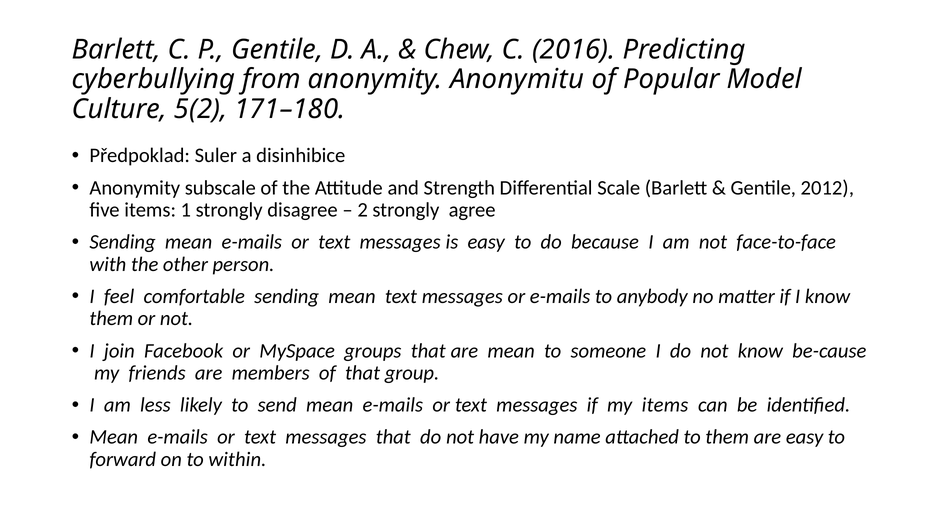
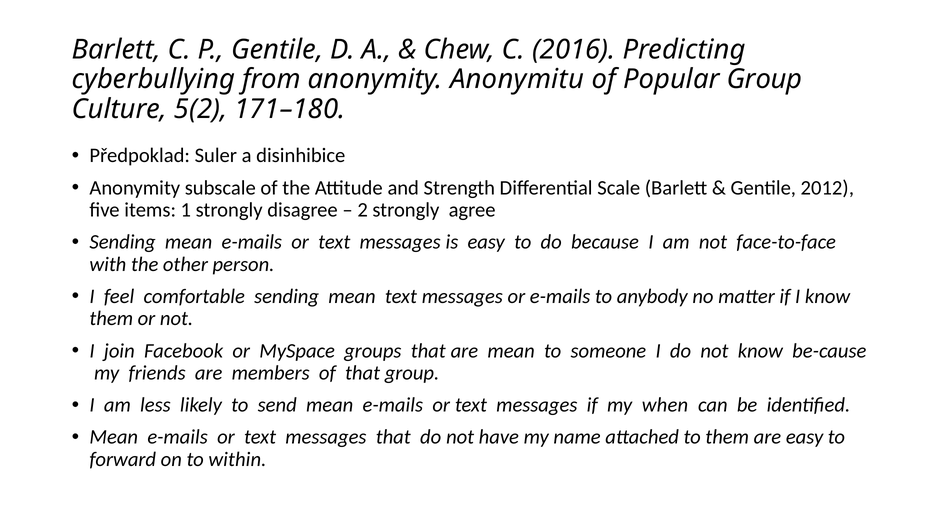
Popular Model: Model -> Group
my items: items -> when
